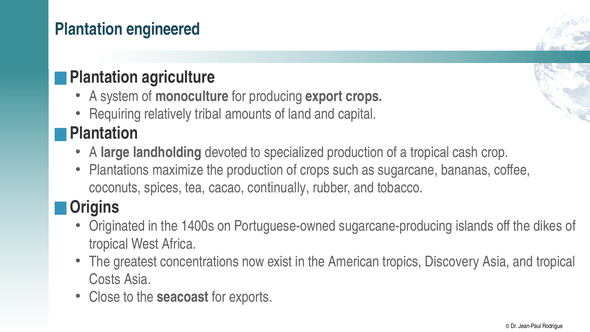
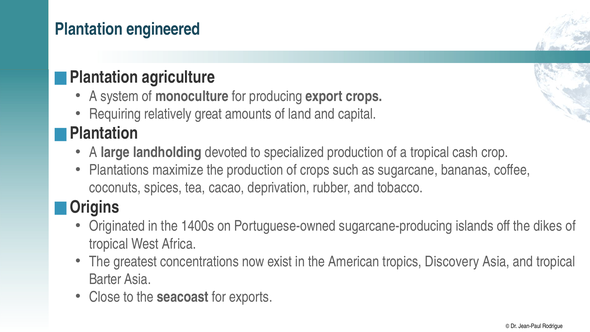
tribal: tribal -> great
continually: continually -> deprivation
Costs: Costs -> Barter
